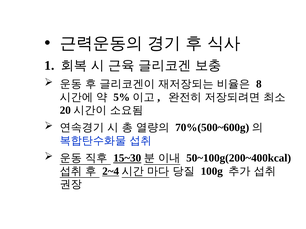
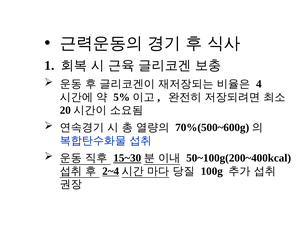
8: 8 -> 4
